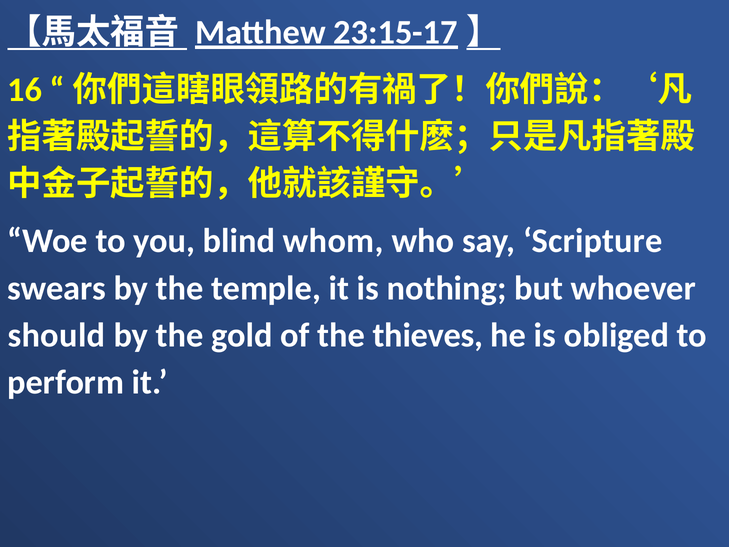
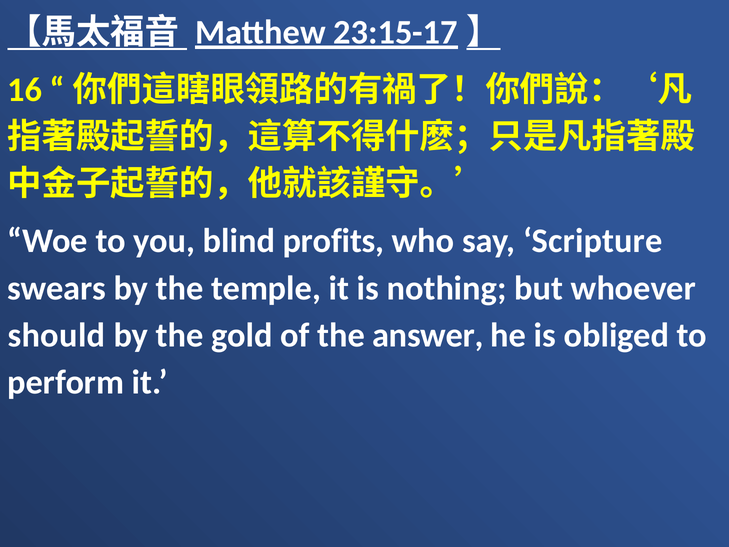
whom: whom -> profits
thieves: thieves -> answer
